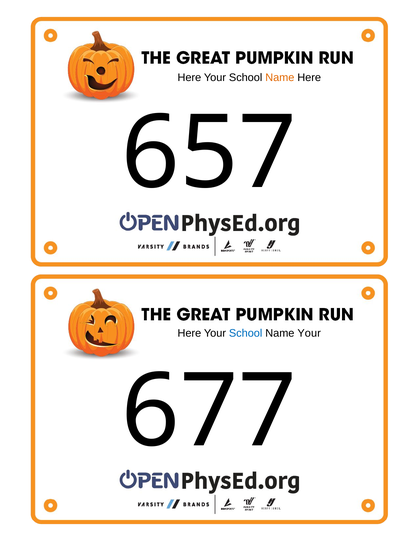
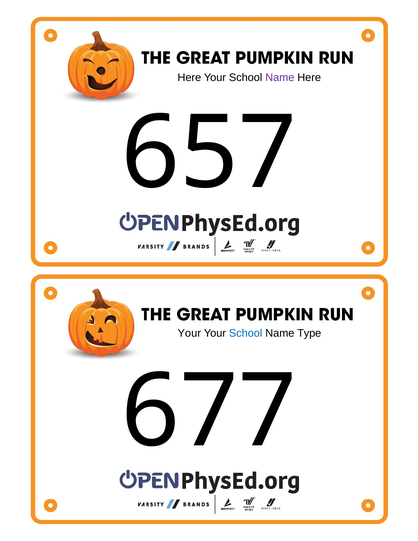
Name at (280, 77) colour: orange -> purple
Here at (189, 333): Here -> Your
Name Your: Your -> Type
